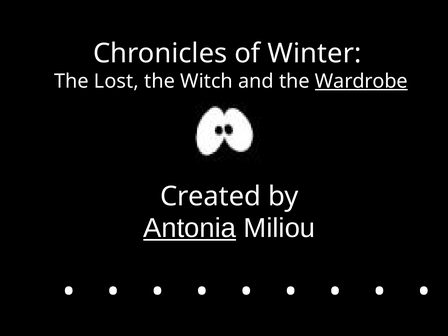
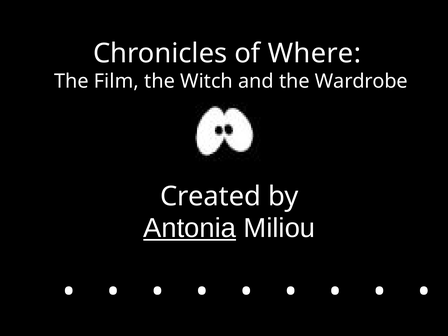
Winter: Winter -> Where
Lost: Lost -> Film
Wardrobe underline: present -> none
